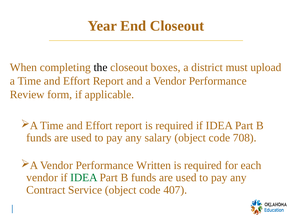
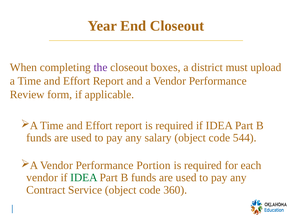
the colour: black -> purple
708: 708 -> 544
Written: Written -> Portion
407: 407 -> 360
